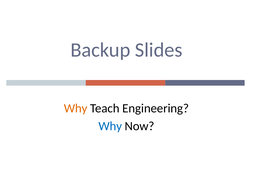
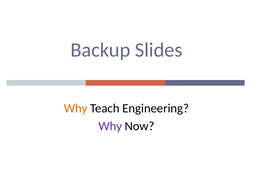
Why at (110, 126) colour: blue -> purple
